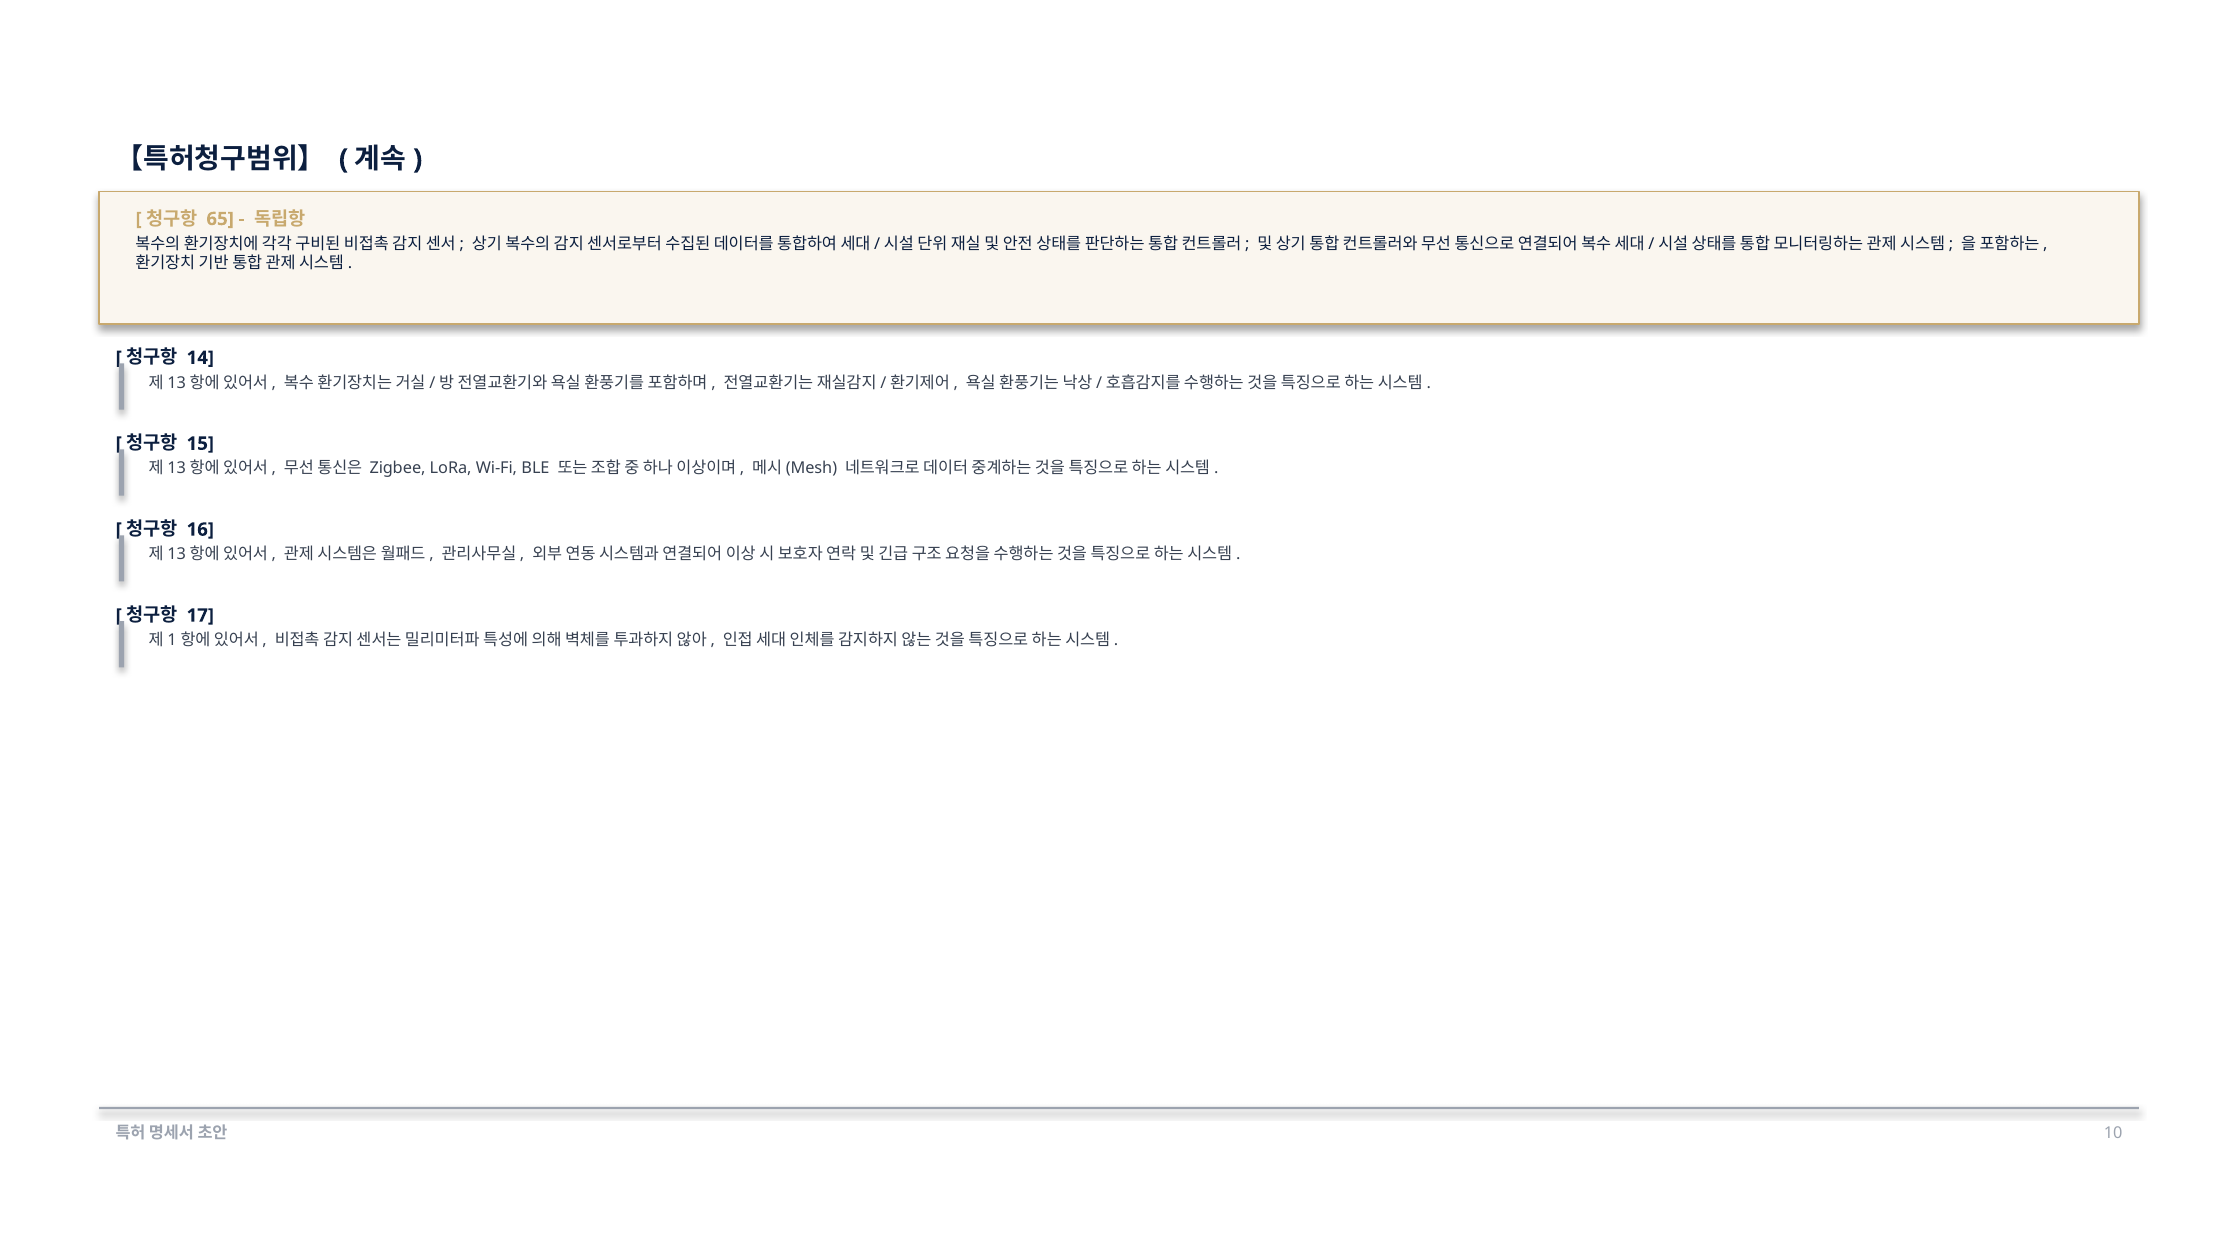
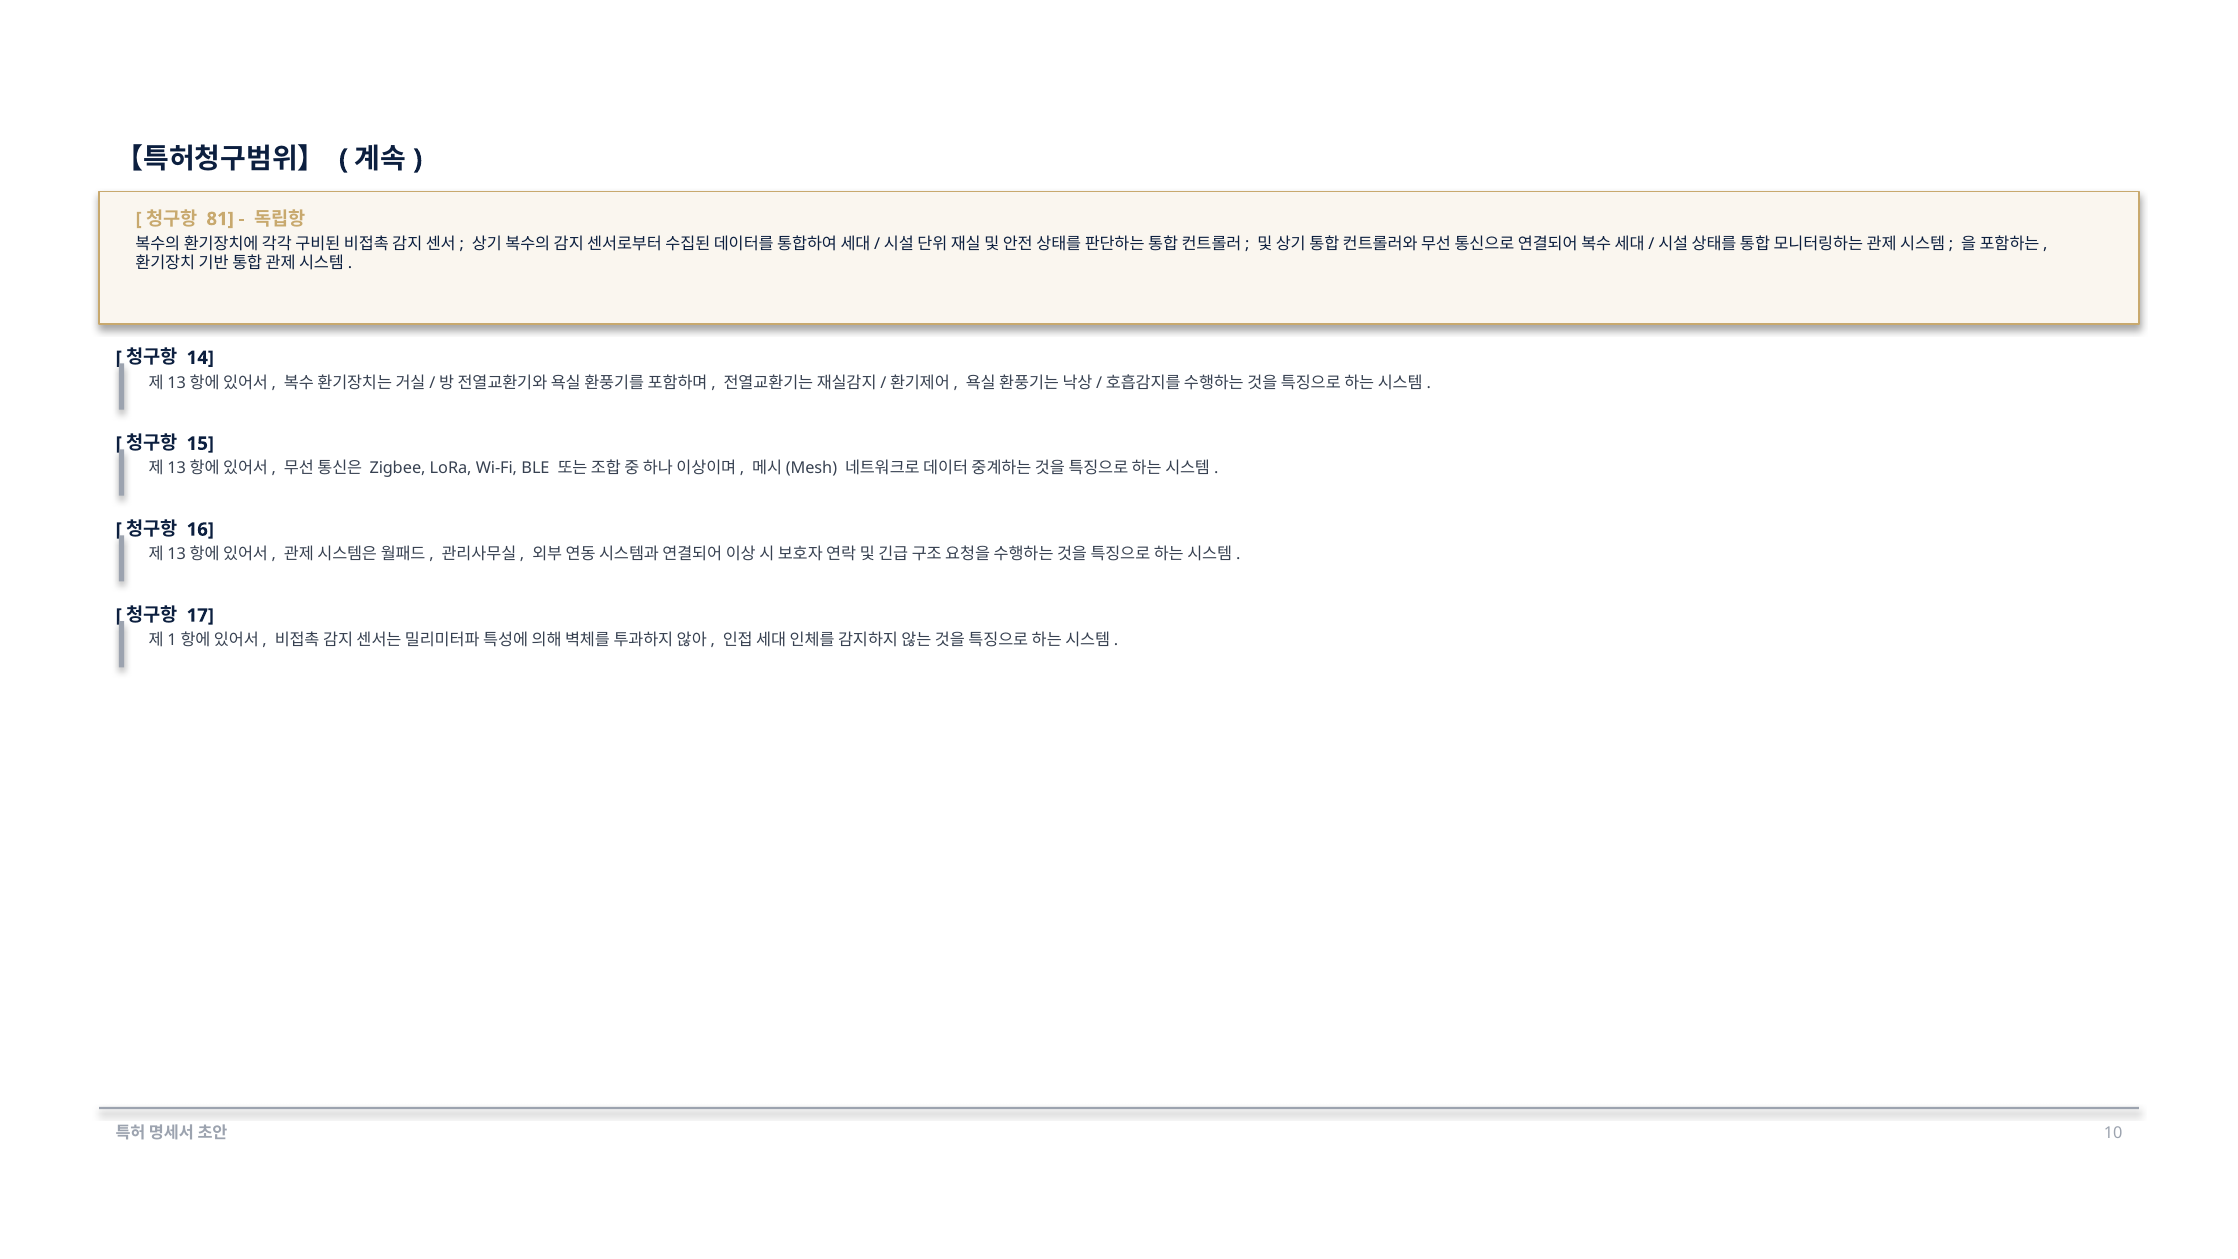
65: 65 -> 81
